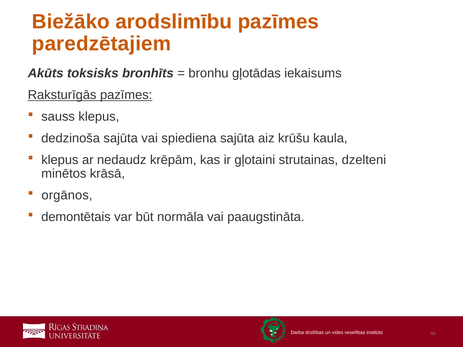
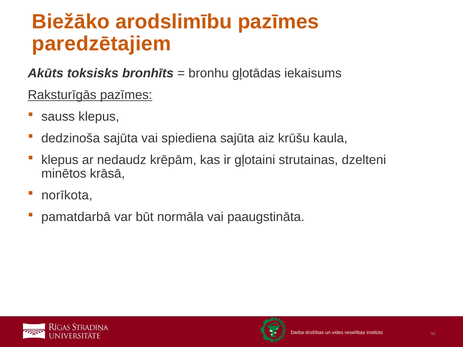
orgānos: orgānos -> norīkota
demontētais: demontētais -> pamatdarbā
